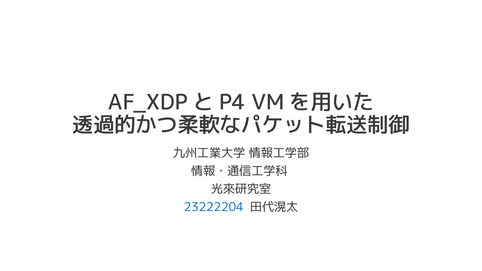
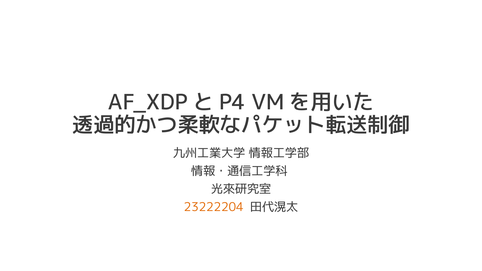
23222204 colour: blue -> orange
